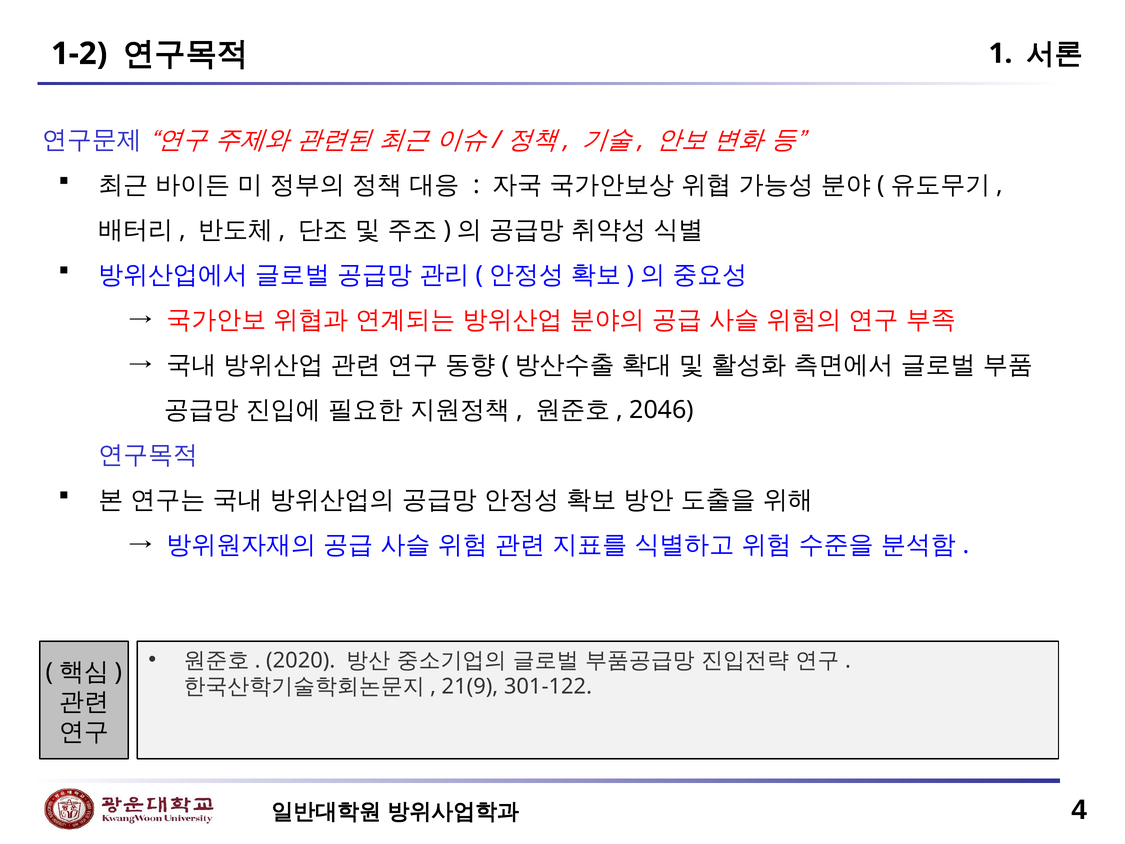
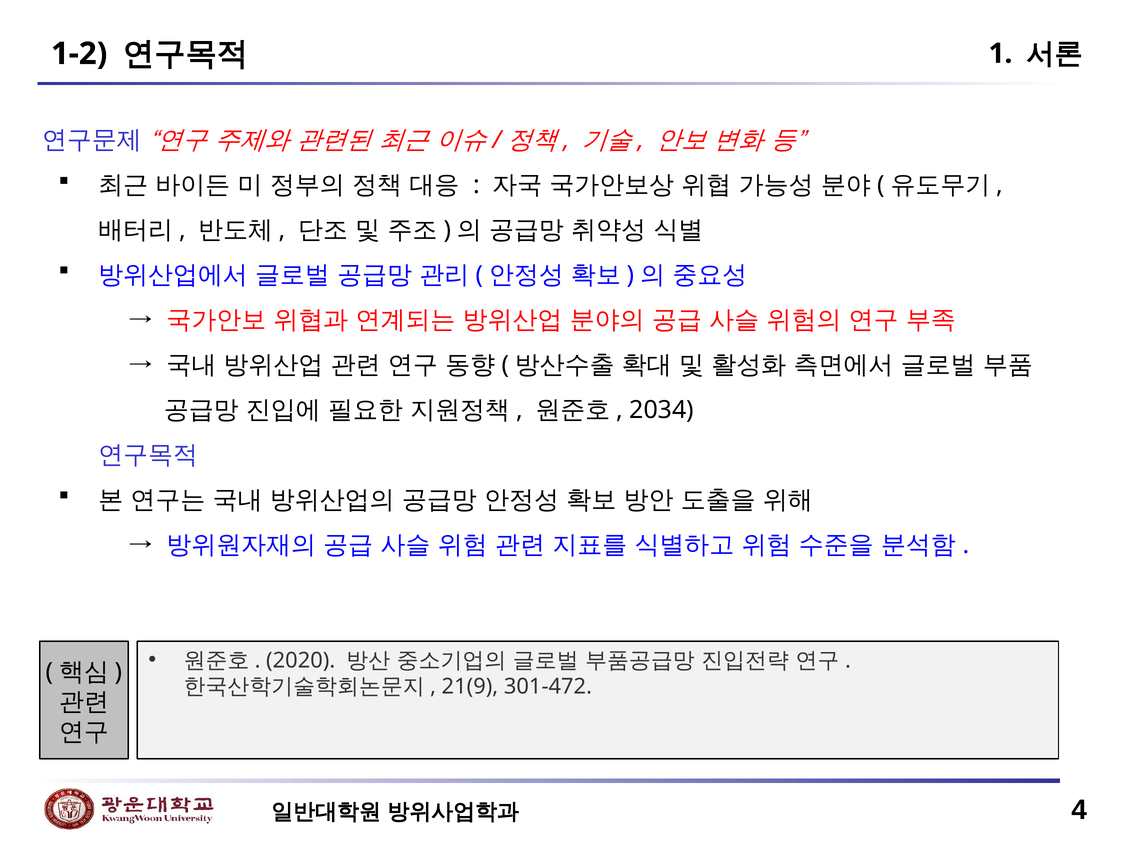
2046: 2046 -> 2034
301-122: 301-122 -> 301-472
